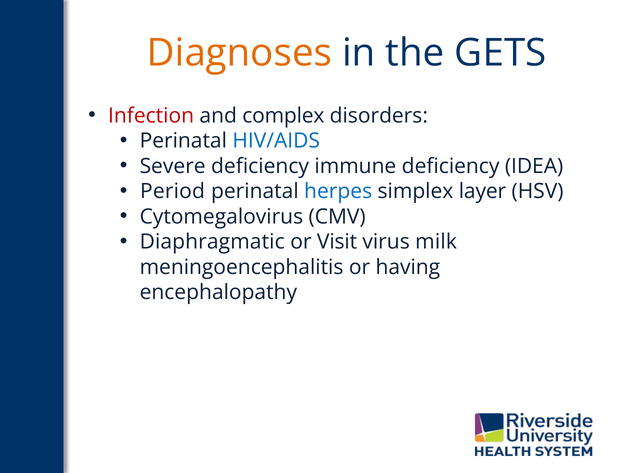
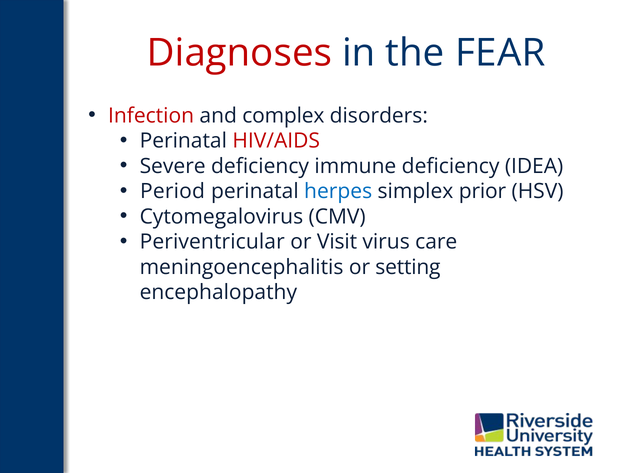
Diagnoses colour: orange -> red
GETS: GETS -> FEAR
HIV/AIDS colour: blue -> red
layer: layer -> prior
Diaphragmatic: Diaphragmatic -> Periventricular
milk: milk -> care
having: having -> setting
